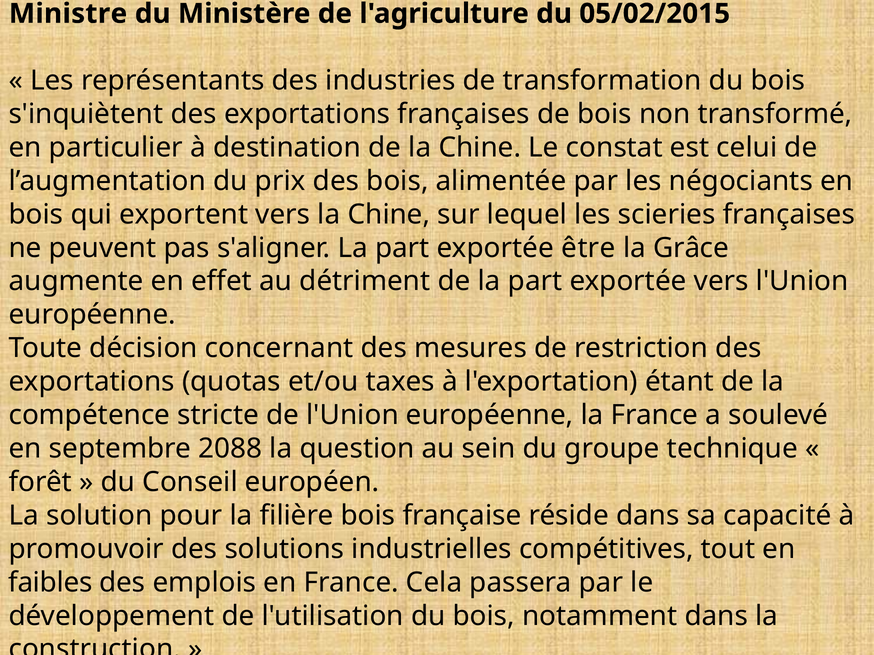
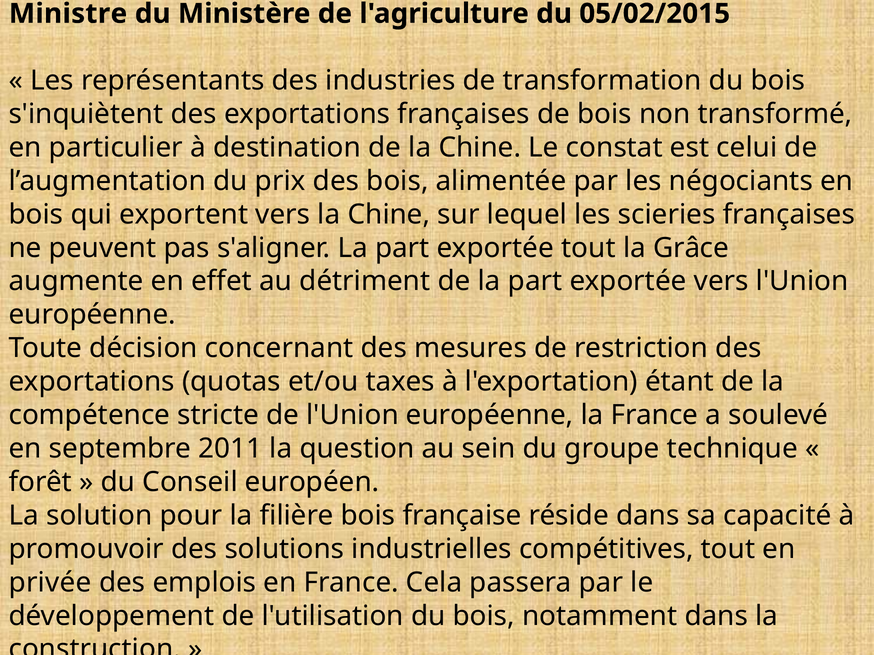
exportée être: être -> tout
2088: 2088 -> 2011
faibles: faibles -> privée
